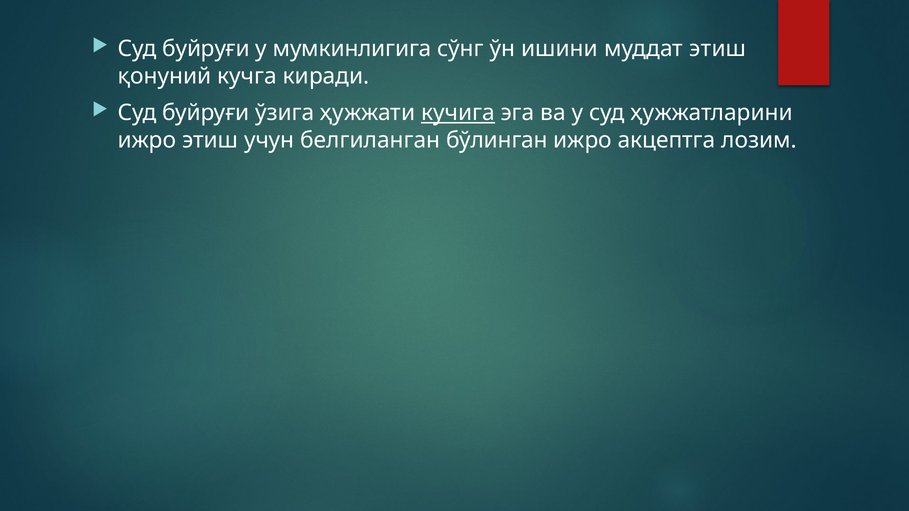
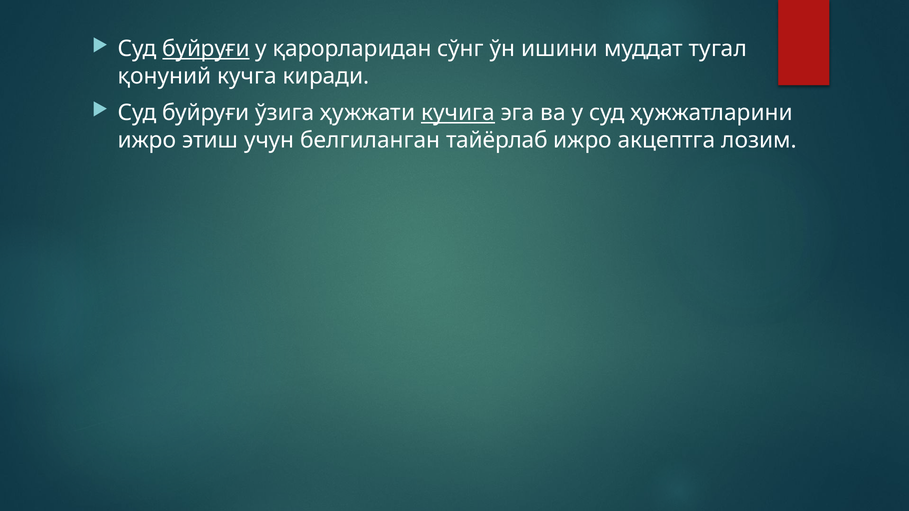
буйруғи at (206, 49) underline: none -> present
мумкинлигига: мумкинлигига -> қарорларидан
муддат этиш: этиш -> тугал
бўлинган: бўлинган -> тайёрлаб
